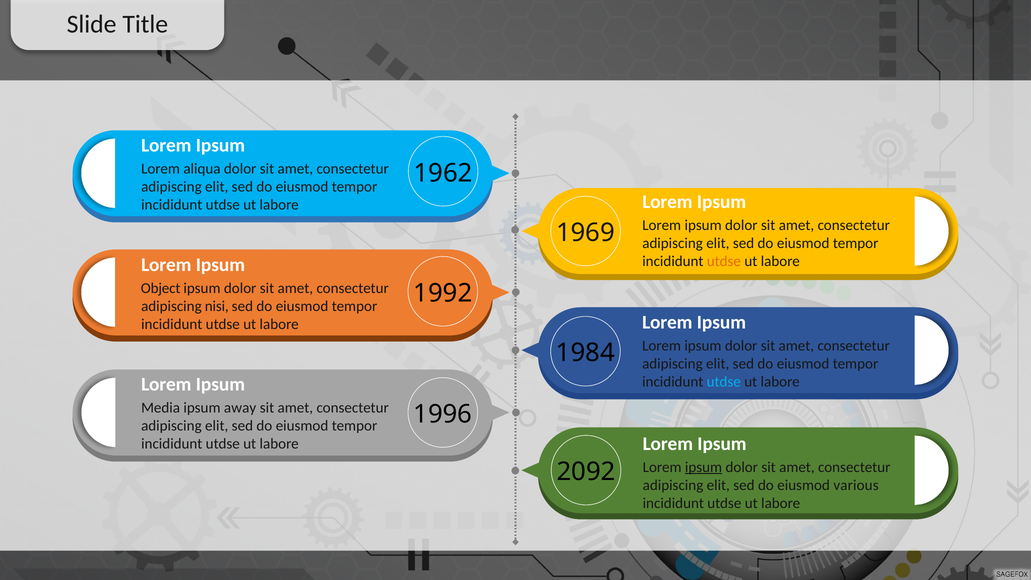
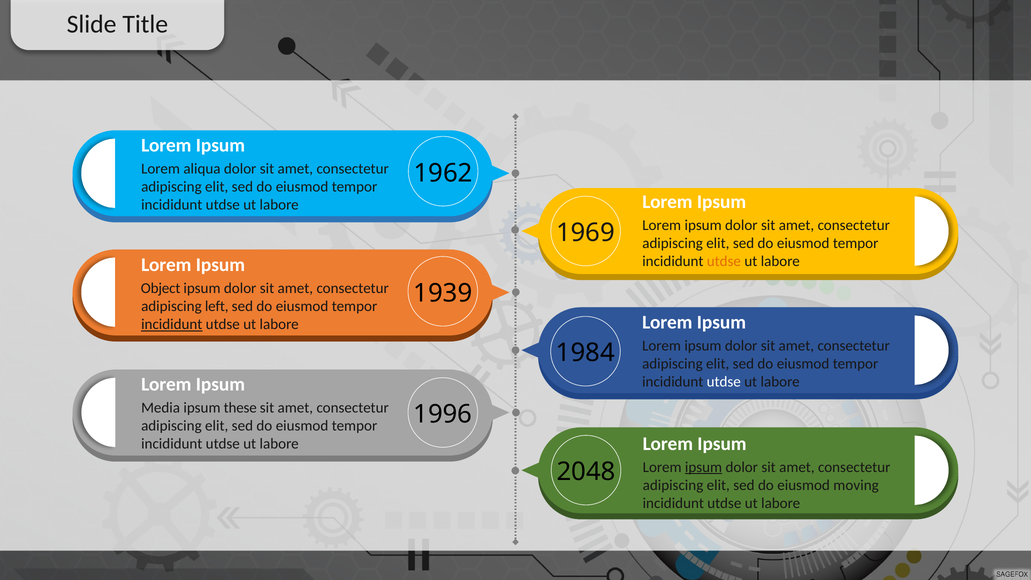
1992: 1992 -> 1939
nisi: nisi -> left
incididunt at (172, 324) underline: none -> present
utdse at (724, 382) colour: light blue -> white
away: away -> these
2092: 2092 -> 2048
various: various -> moving
